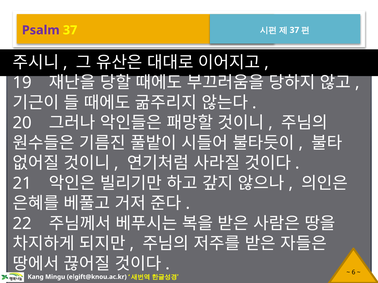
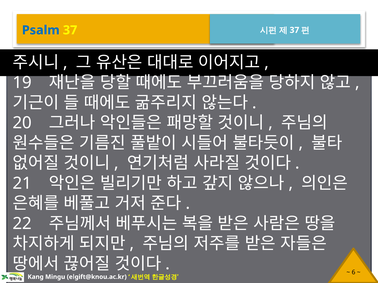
Psalm colour: purple -> blue
